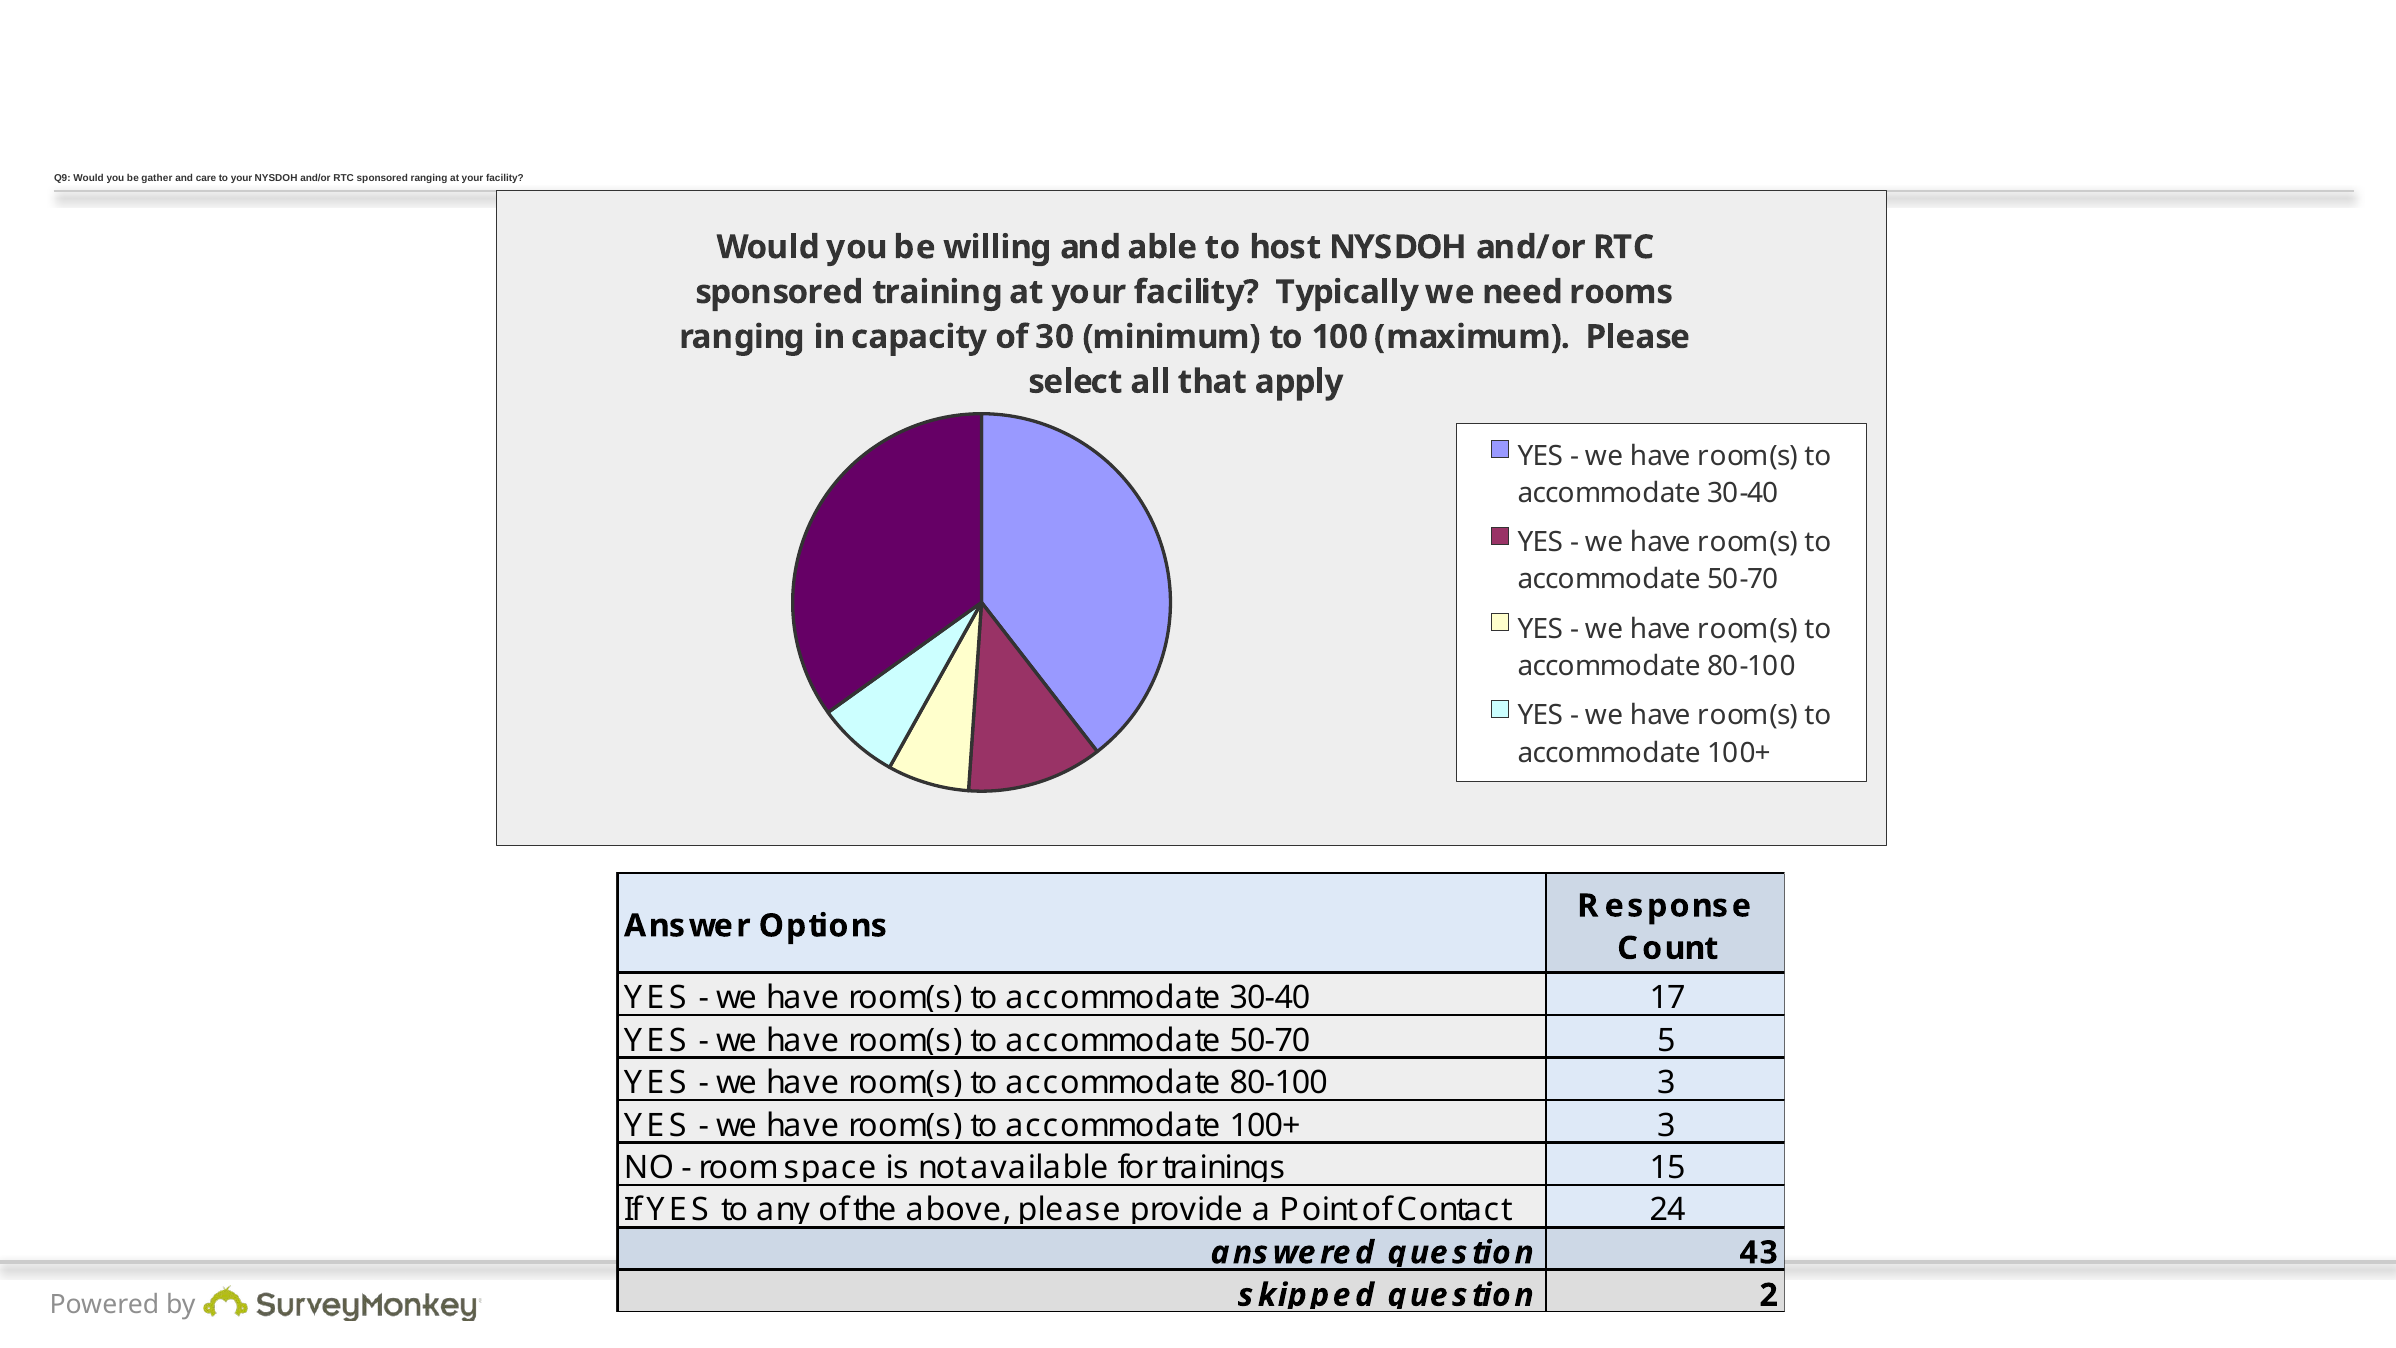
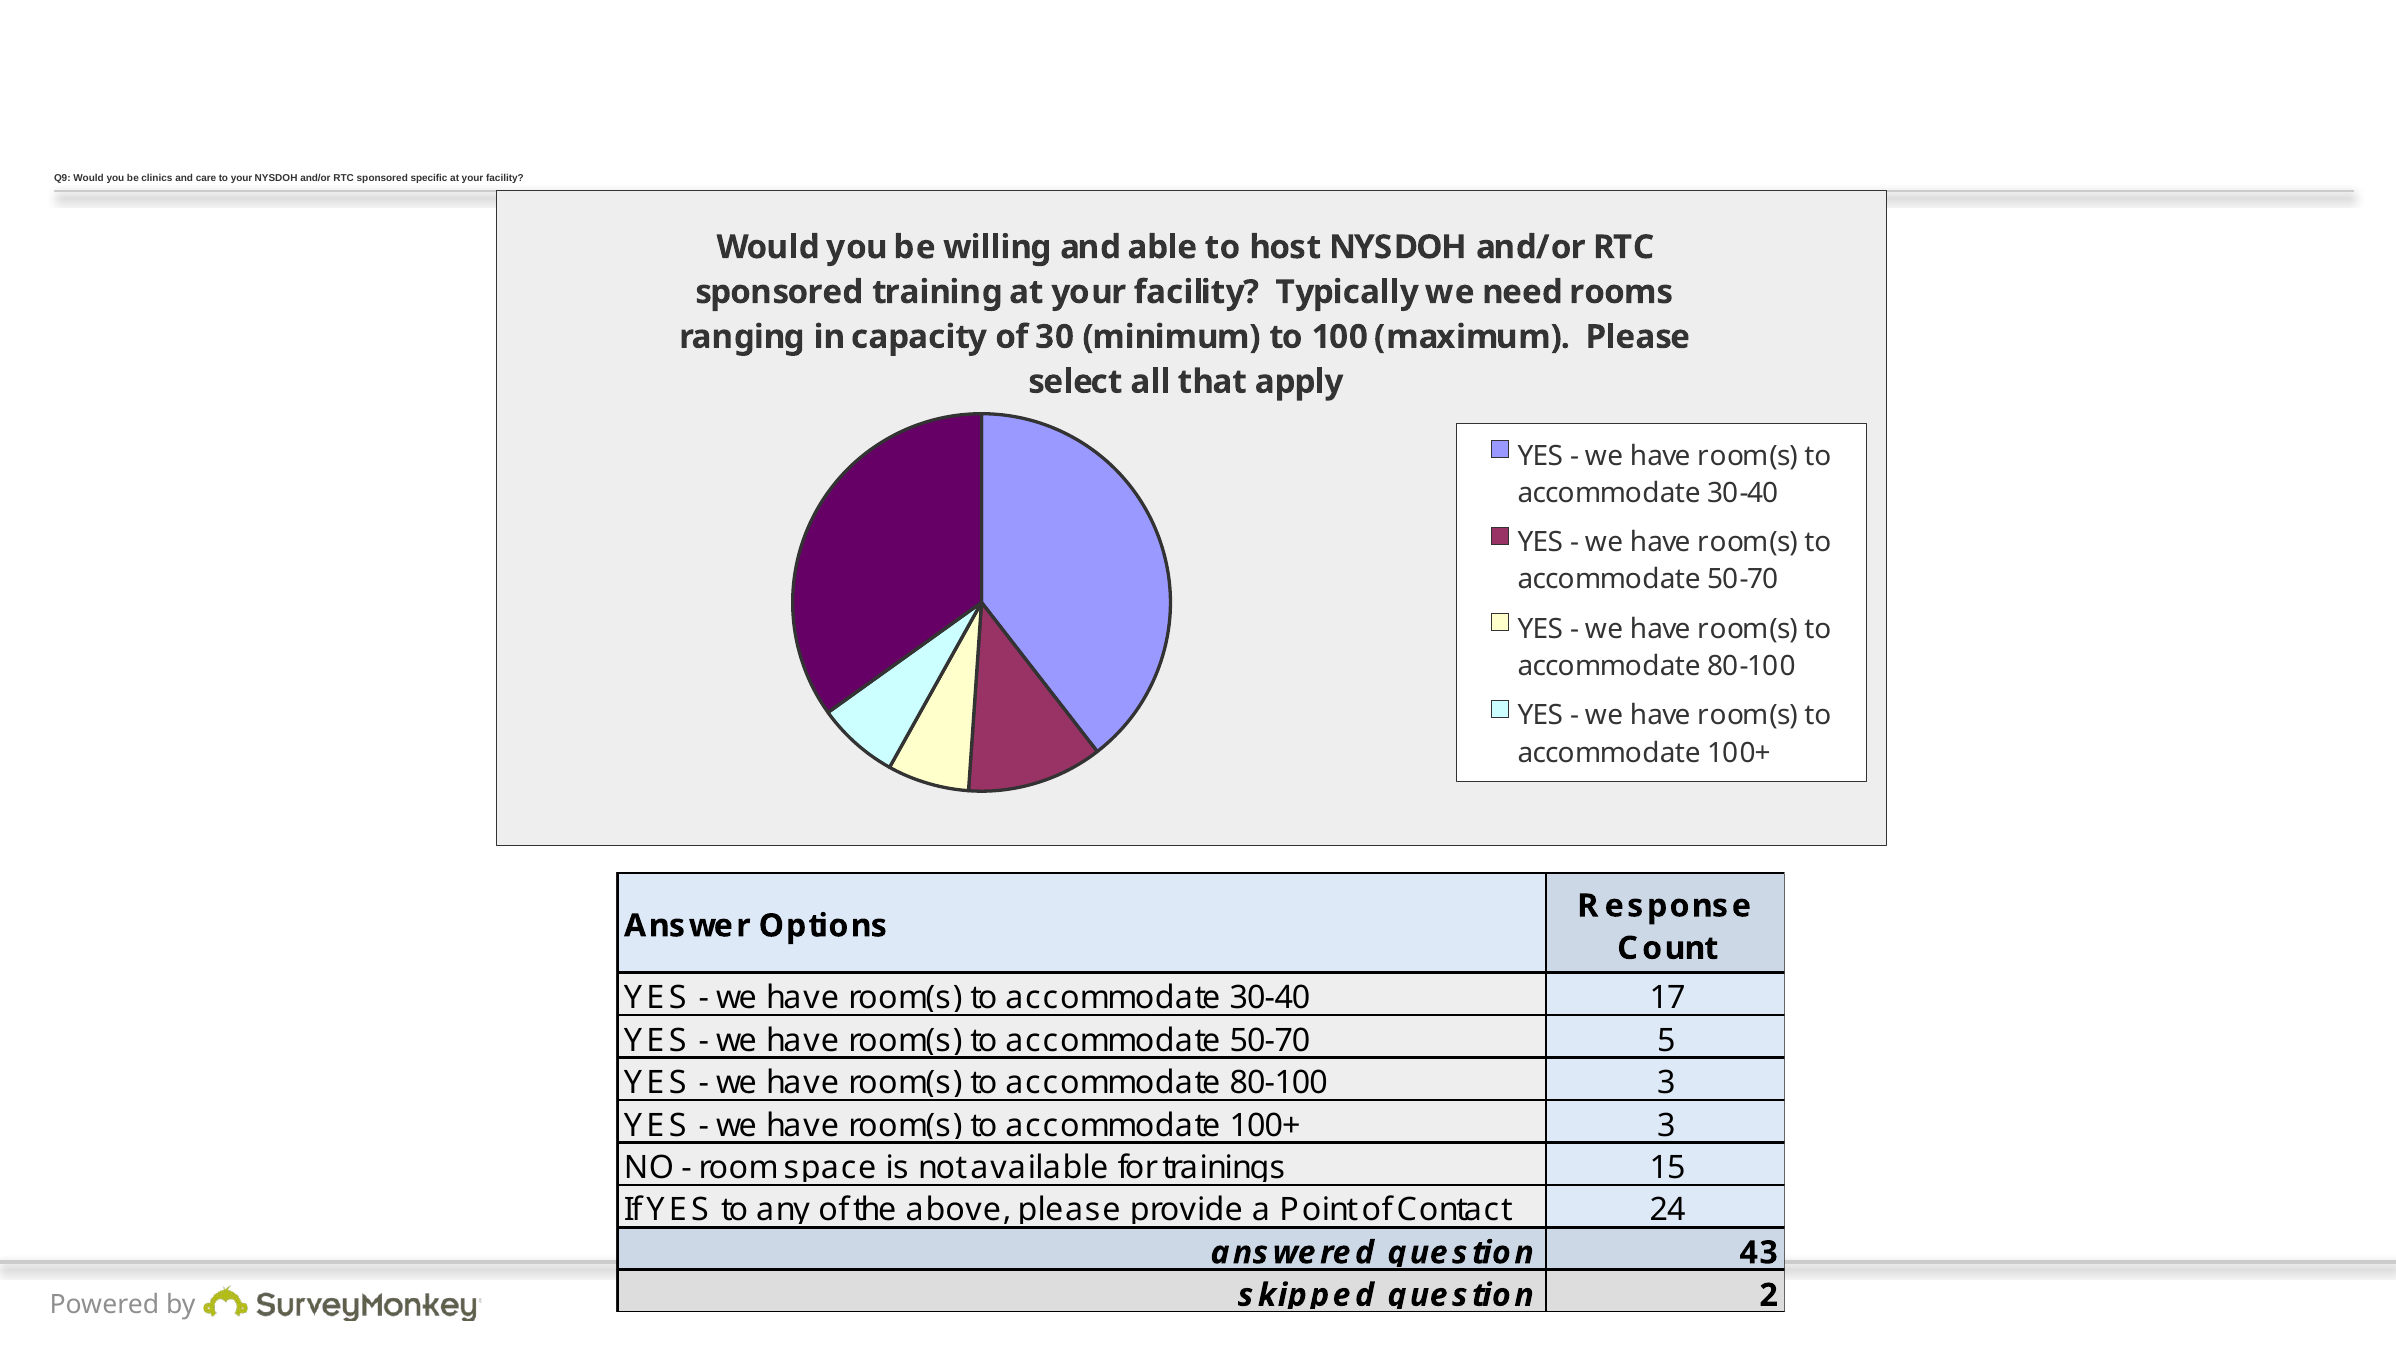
gather: gather -> clinics
sponsored ranging: ranging -> specific
